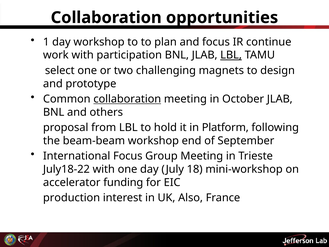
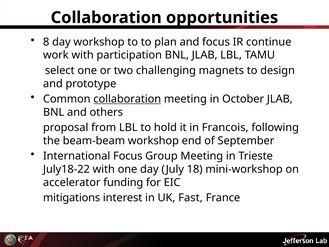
1: 1 -> 8
LBL at (231, 55) underline: present -> none
Platform: Platform -> Francois
production: production -> mitigations
Also: Also -> Fast
